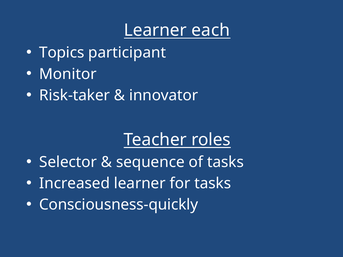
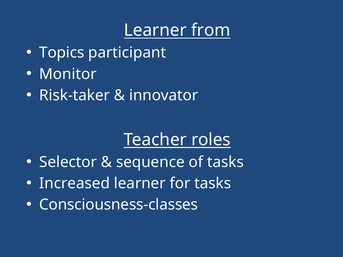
each: each -> from
Consciousness-quickly: Consciousness-quickly -> Consciousness-classes
